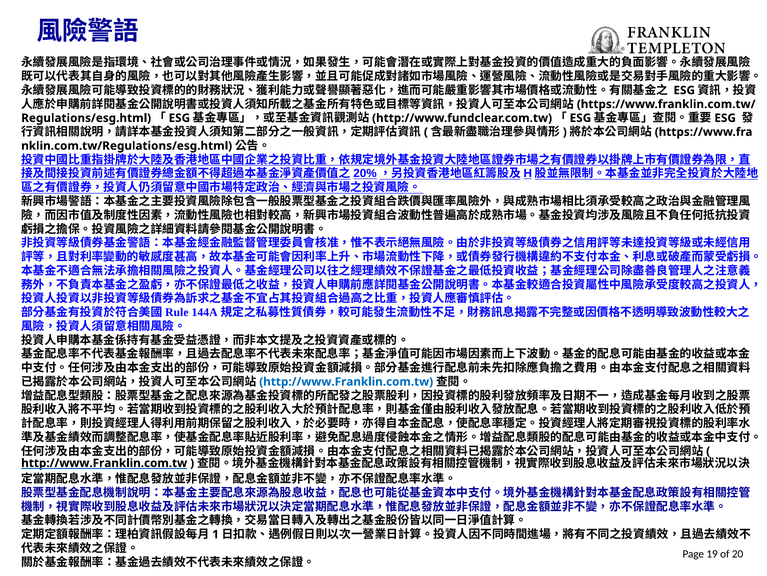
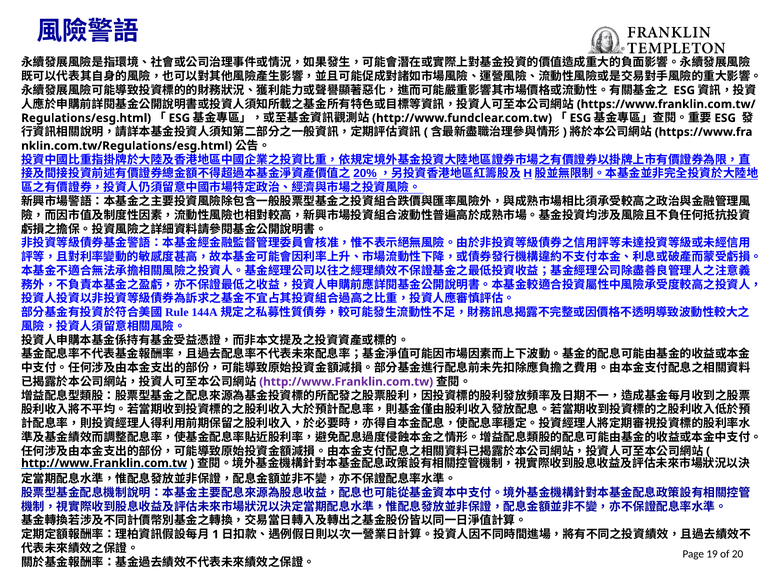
http://www.Franklin.com.tw at (346, 381) colour: blue -> purple
